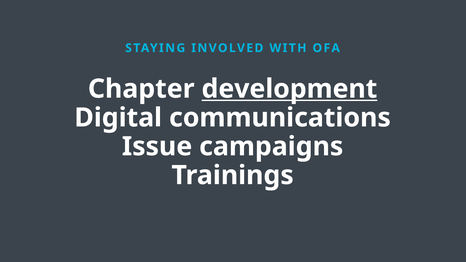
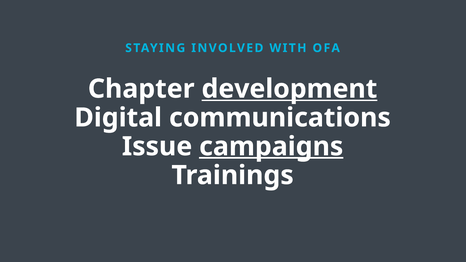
campaigns underline: none -> present
